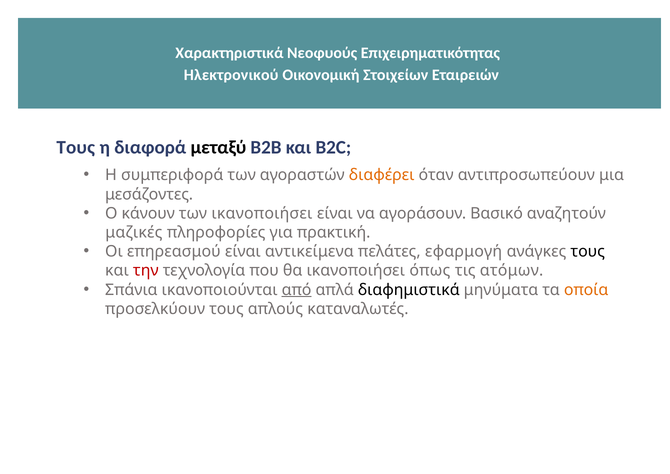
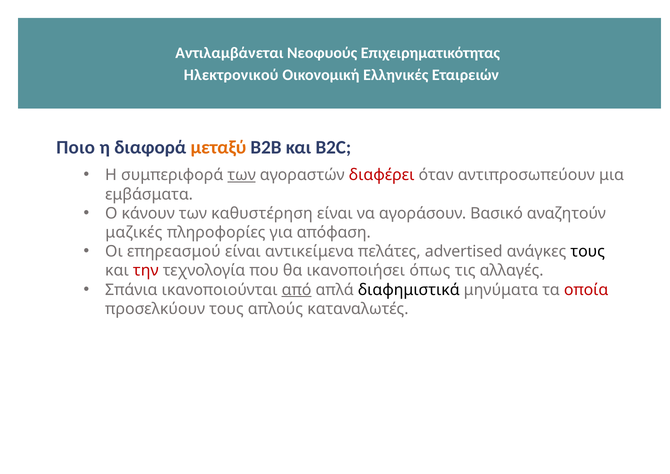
Χαρακτηριστικά: Χαρακτηριστικά -> Αντιλαμβάνεται
Στοιχείων: Στοιχείων -> Ελληνικές
Τους at (76, 147): Τους -> Ποιο
μεταξύ colour: black -> orange
των at (242, 175) underline: none -> present
διαφέρει colour: orange -> red
μεσάζοντες: μεσάζοντες -> εμβάσματα
των ικανοποιήσει: ικανοποιήσει -> καθυστέρηση
πρακτική: πρακτική -> απόφαση
εφαρμογή: εφαρμογή -> advertised
ατόμων: ατόμων -> αλλαγές
οποία colour: orange -> red
